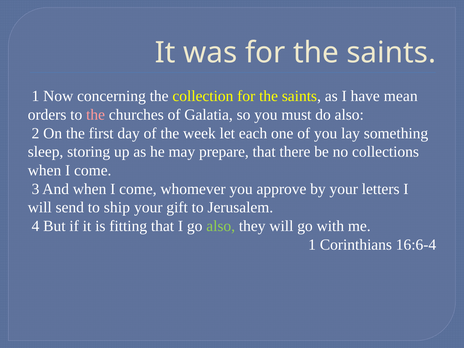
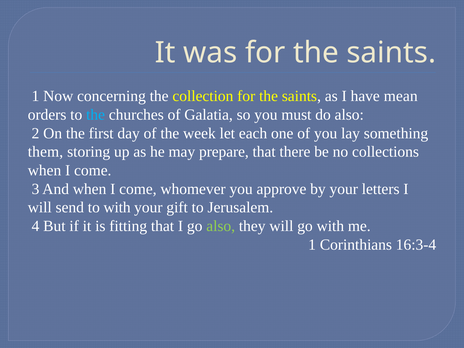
the at (96, 115) colour: pink -> light blue
sleep: sleep -> them
to ship: ship -> with
16:6-4: 16:6-4 -> 16:3-4
